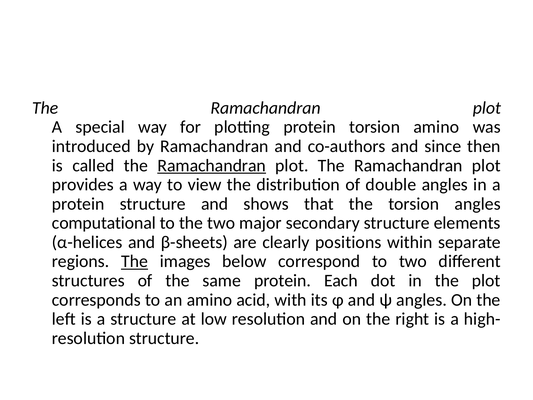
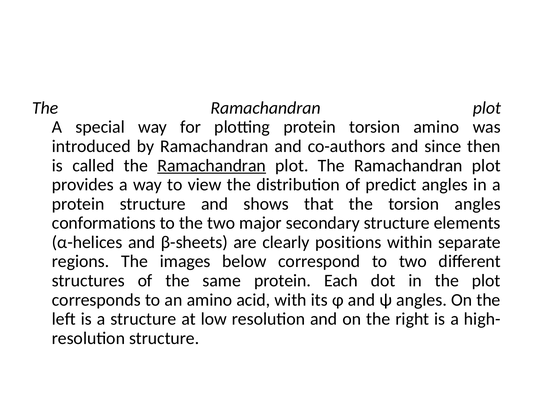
double: double -> predict
computational: computational -> conformations
The at (135, 261) underline: present -> none
